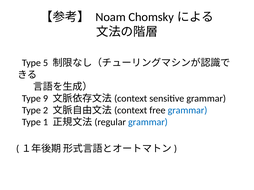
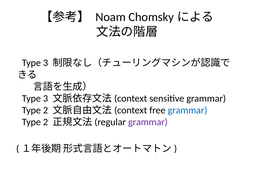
5 at (46, 63): 5 -> 3
9 at (46, 99): 9 -> 3
1 at (46, 122): 1 -> 2
grammar at (148, 122) colour: blue -> purple
